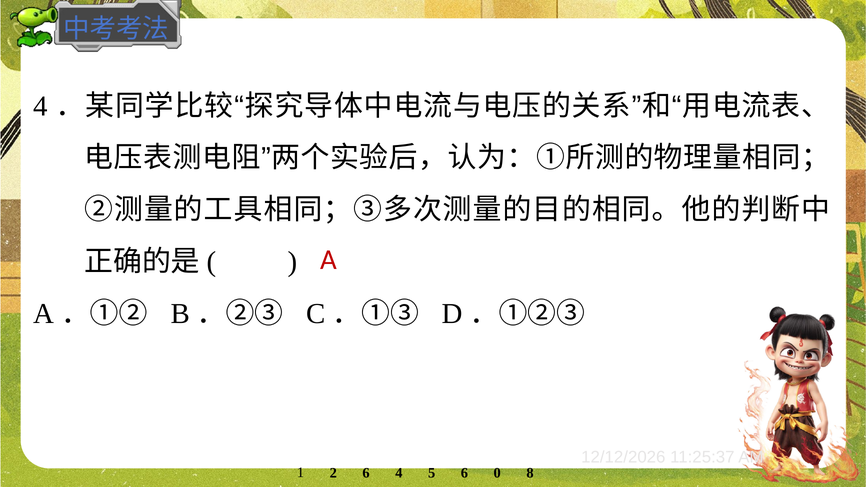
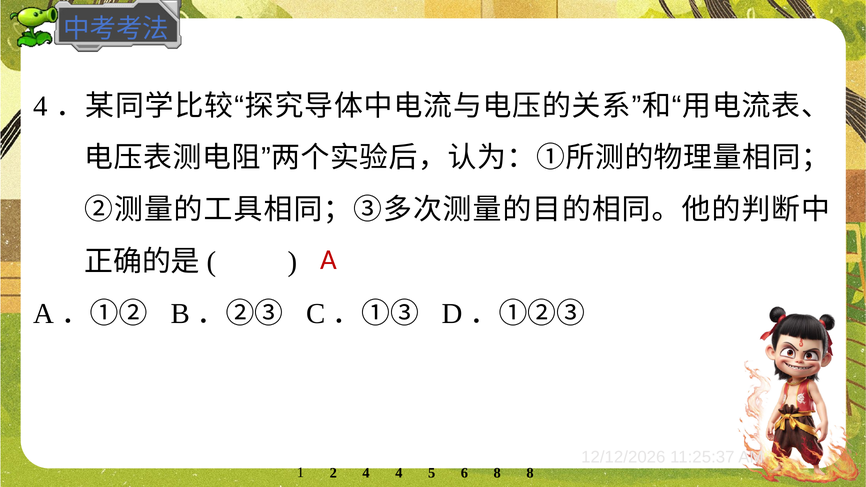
2 6: 6 -> 4
6 0: 0 -> 8
